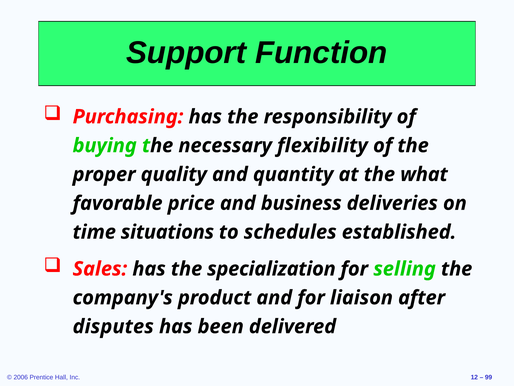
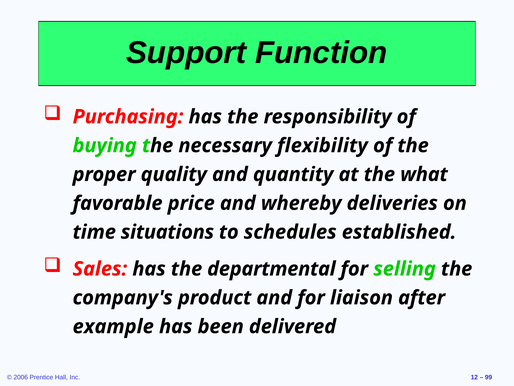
business: business -> whereby
specialization: specialization -> departmental
disputes: disputes -> example
